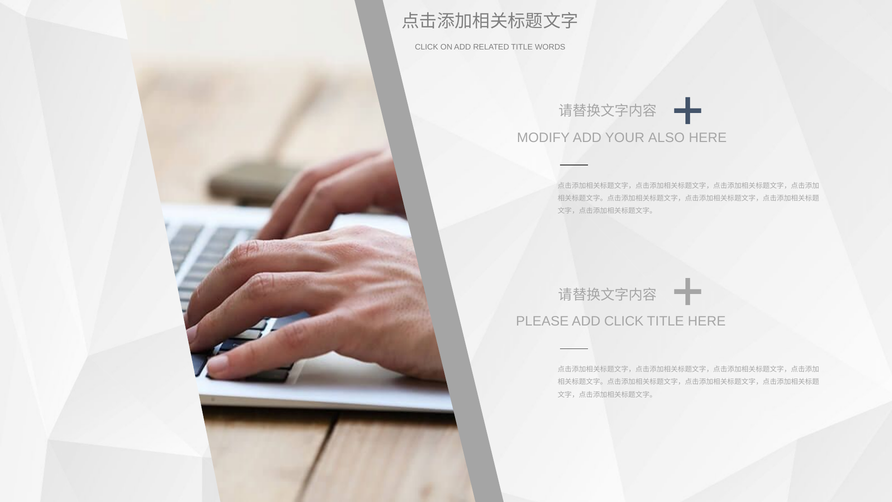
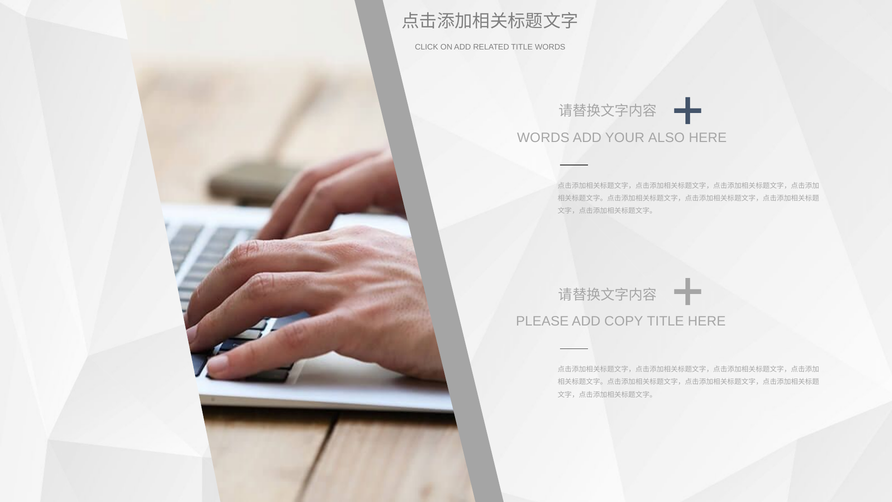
MODIFY at (543, 138): MODIFY -> WORDS
ADD CLICK: CLICK -> COPY
